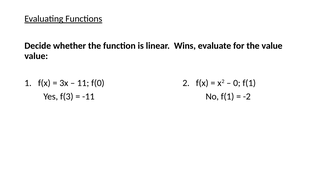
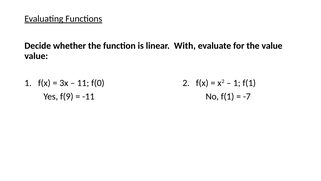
Wins: Wins -> With
0 at (237, 83): 0 -> 1
f(3: f(3 -> f(9
-2: -2 -> -7
